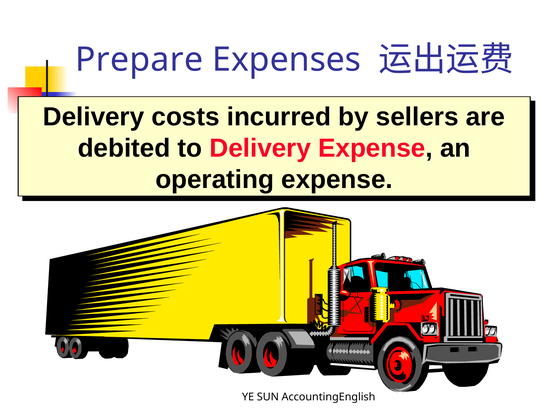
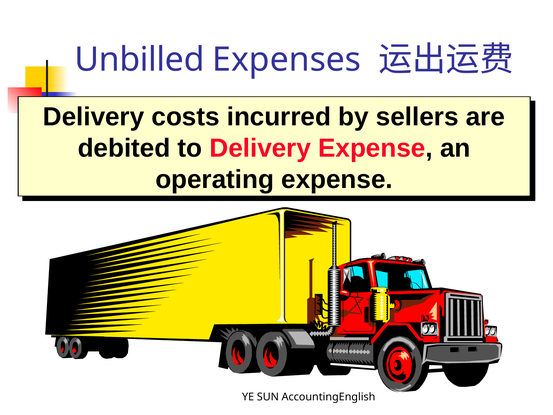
Prepare: Prepare -> Unbilled
